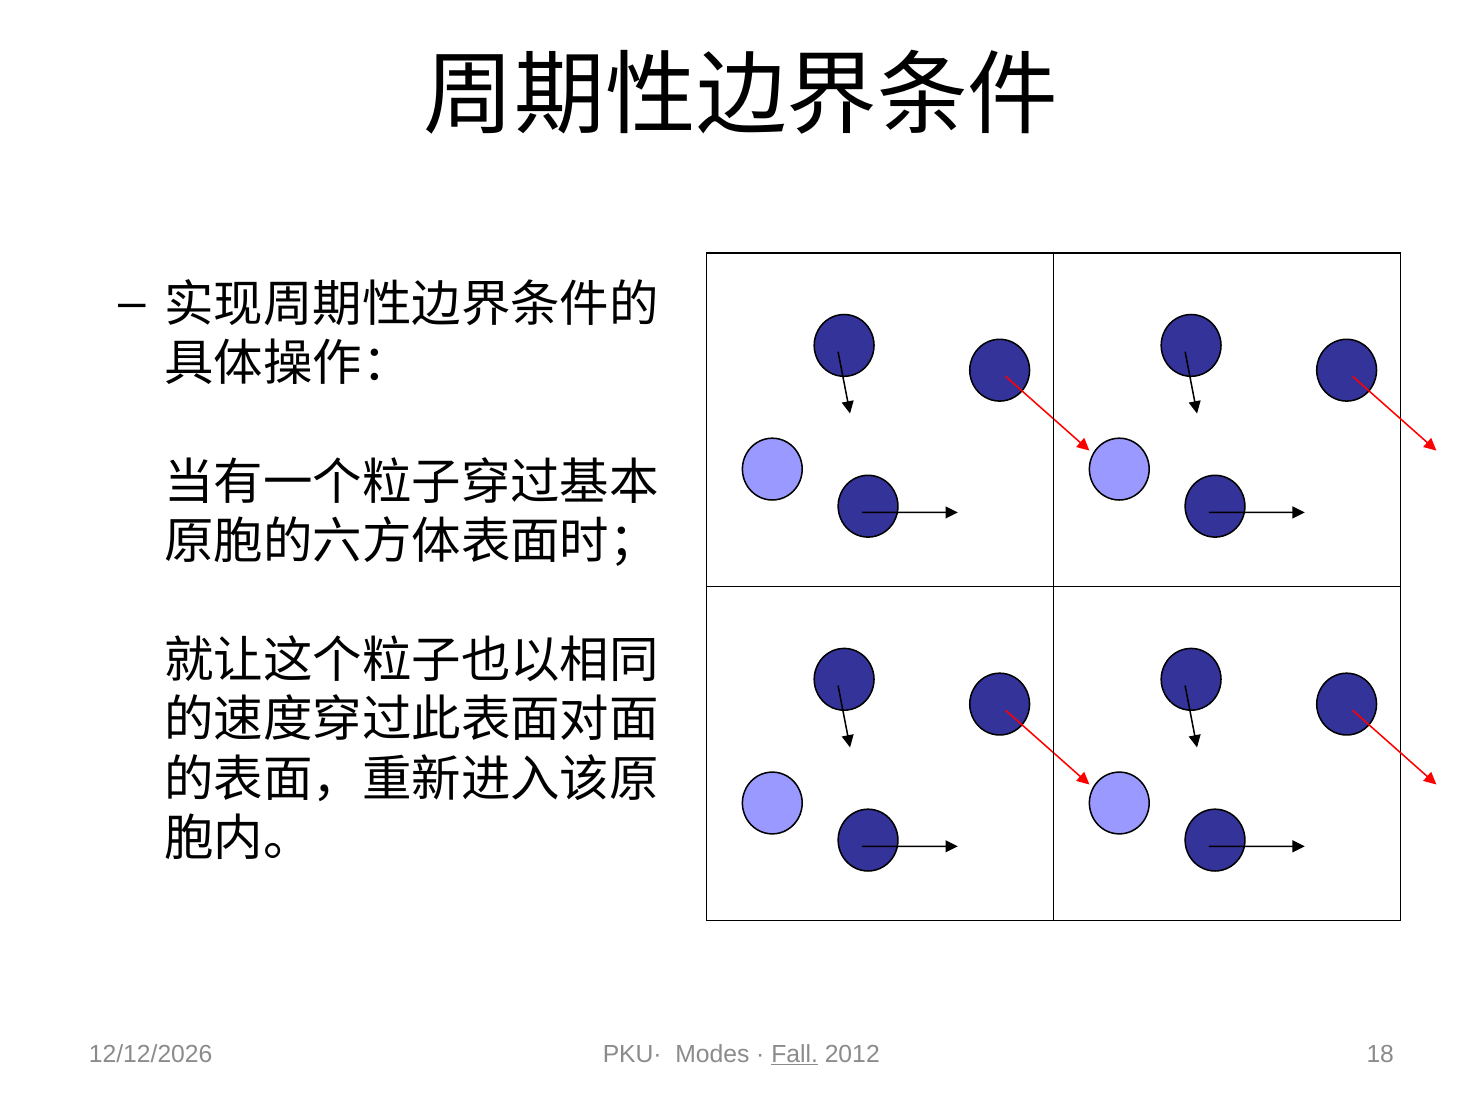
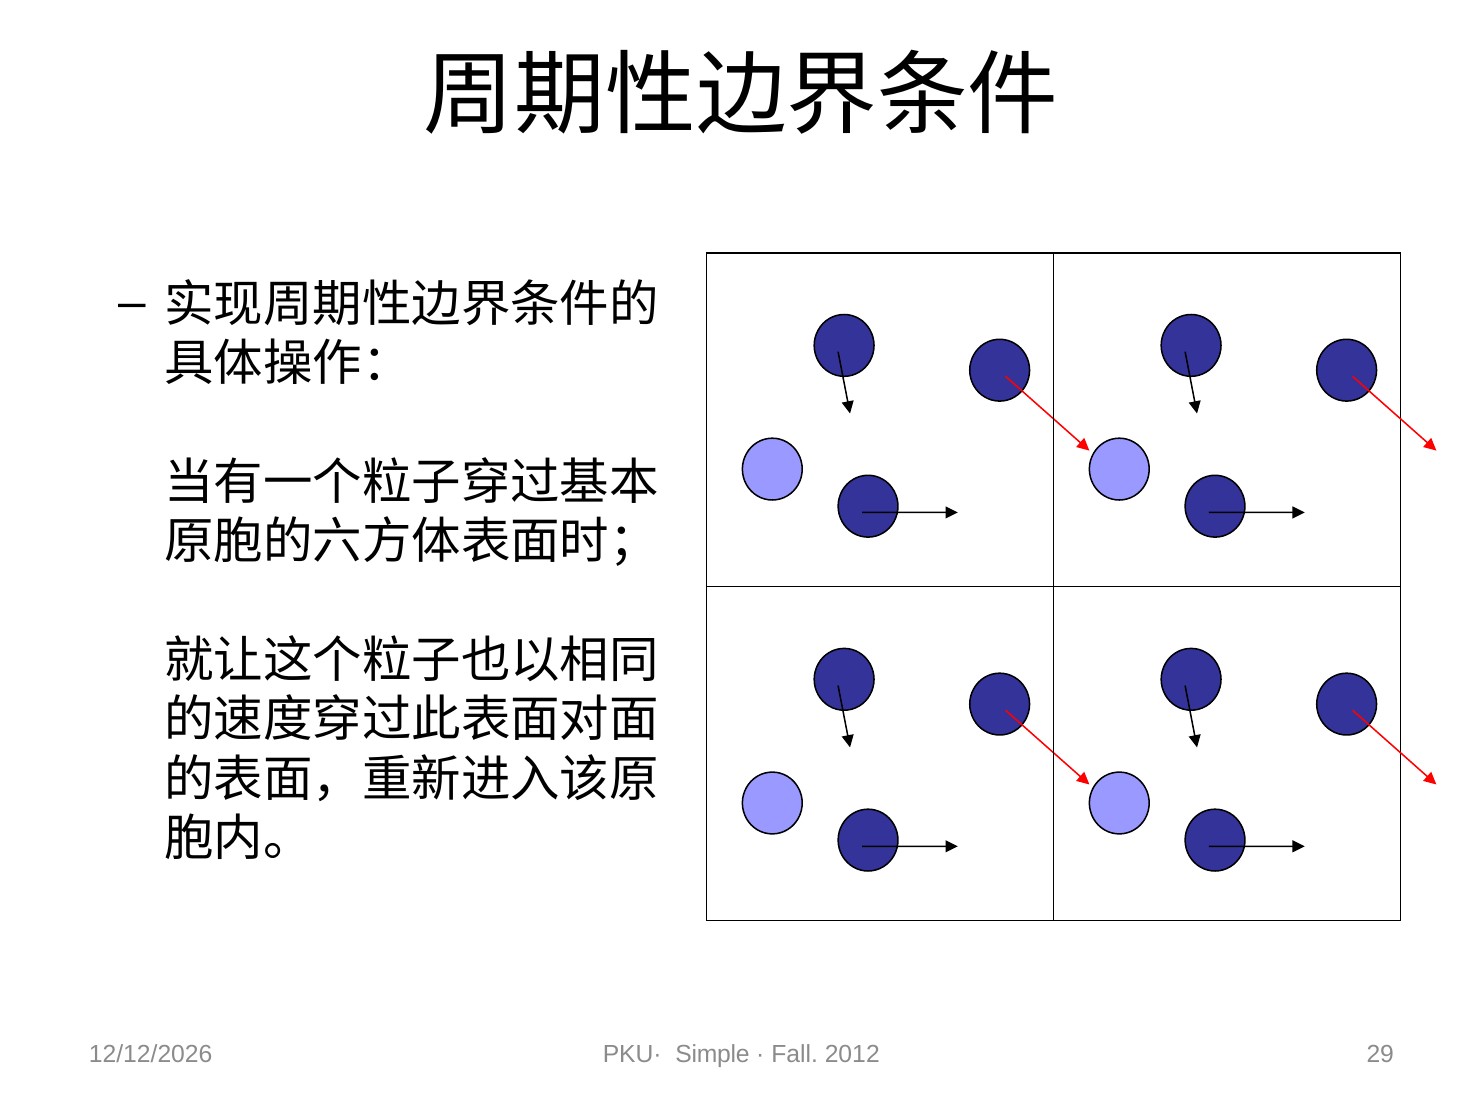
Modes: Modes -> Simple
Fall underline: present -> none
18: 18 -> 29
